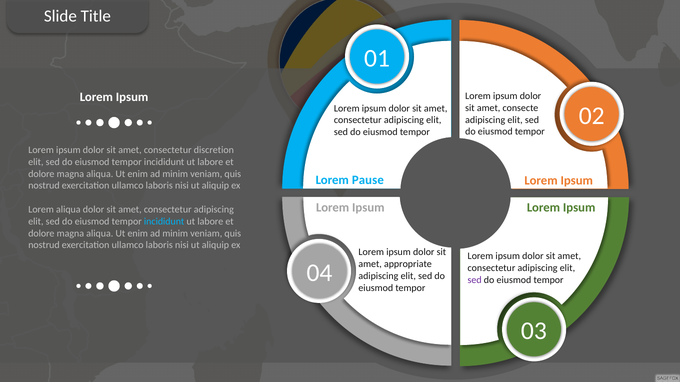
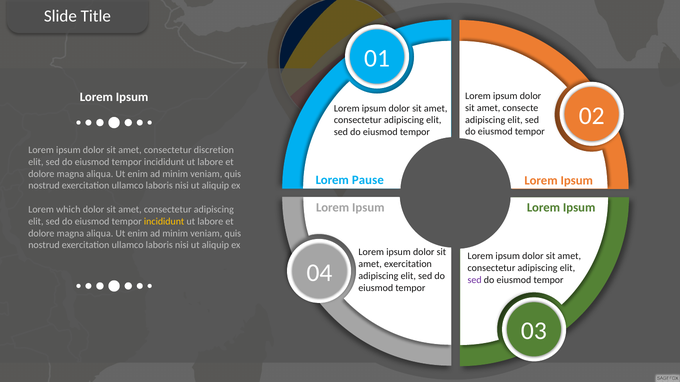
Lorem aliqua: aliqua -> which
incididunt at (164, 222) colour: light blue -> yellow
amet appropriate: appropriate -> exercitation
